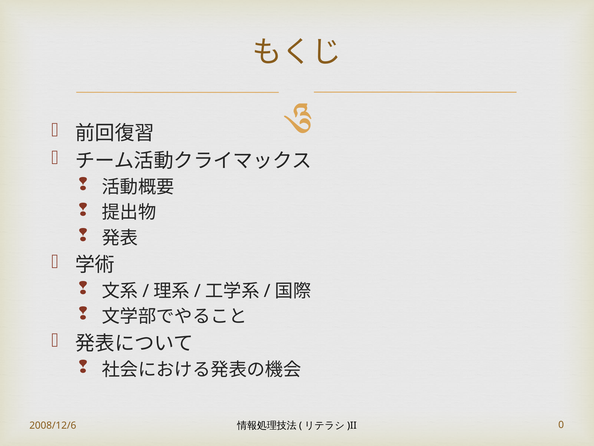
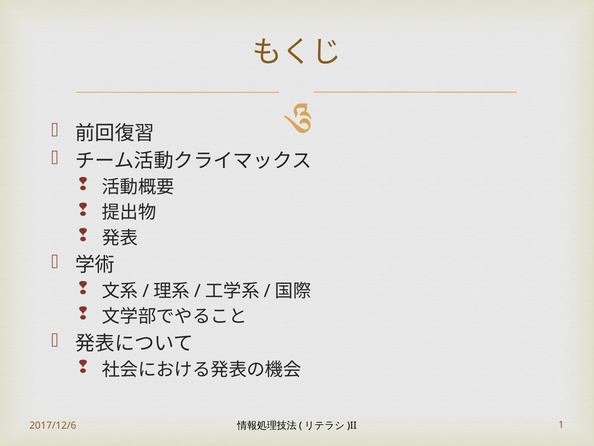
2008/12/6: 2008/12/6 -> 2017/12/6
0: 0 -> 1
